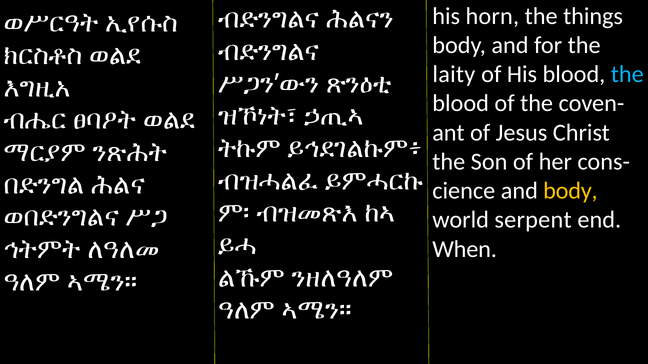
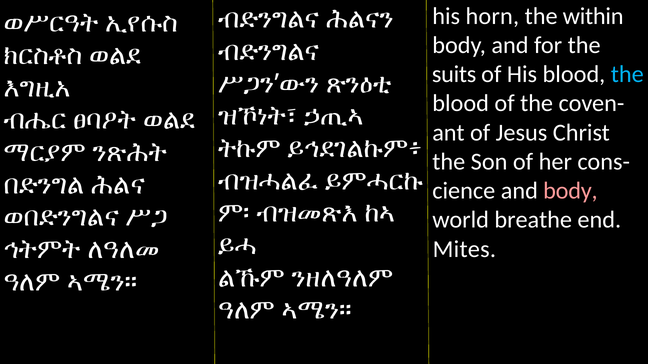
things: things -> within
laity: laity -> suits
body at (570, 191) colour: yellow -> pink
serpent: serpent -> breathe
When: When -> Mites
